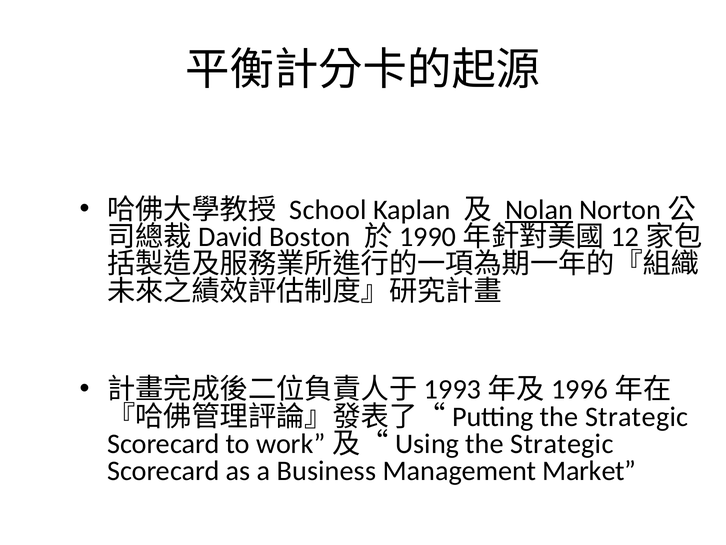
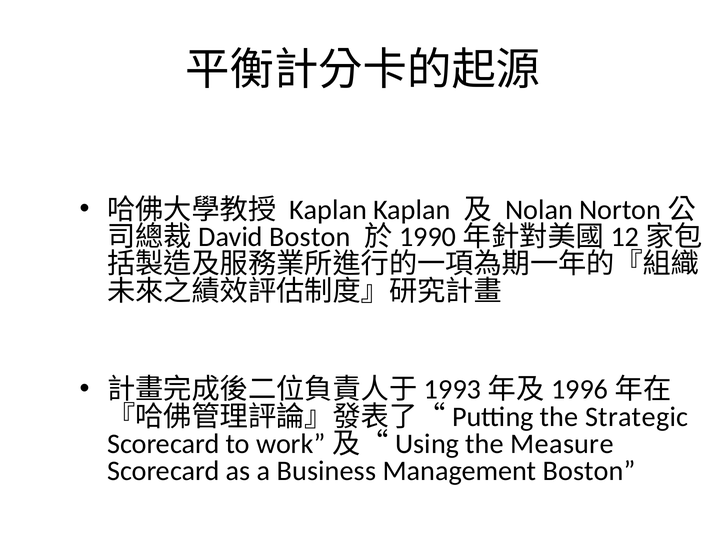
School at (328, 210): School -> Kaplan
Nolan underline: present -> none
Strategic at (562, 444): Strategic -> Measure
Management Market: Market -> Boston
